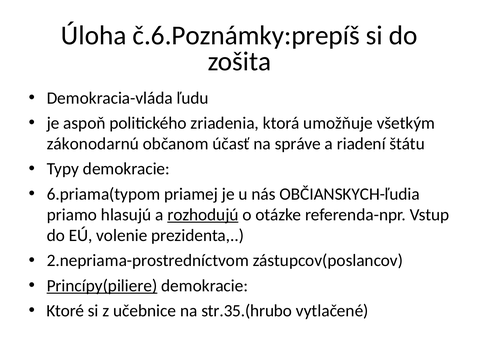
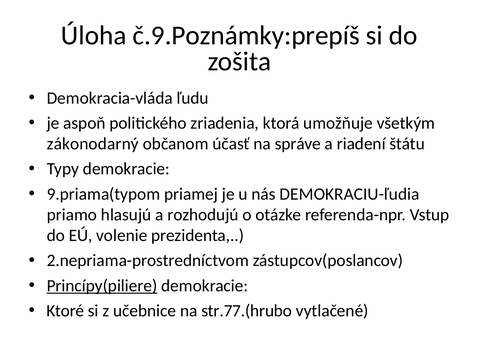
č.6.Poznámky:prepíš: č.6.Poznámky:prepíš -> č.9.Poznámky:prepíš
zákonodarnú: zákonodarnú -> zákonodarný
6.priama(typom: 6.priama(typom -> 9.priama(typom
OBČIANSKYCH-ľudia: OBČIANSKYCH-ľudia -> DEMOKRACIU-ľudia
rozhodujú underline: present -> none
str.35.(hrubo: str.35.(hrubo -> str.77.(hrubo
